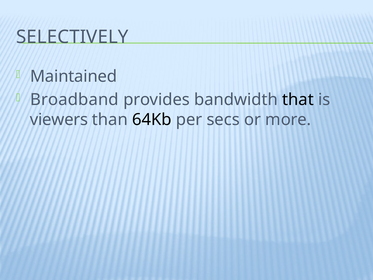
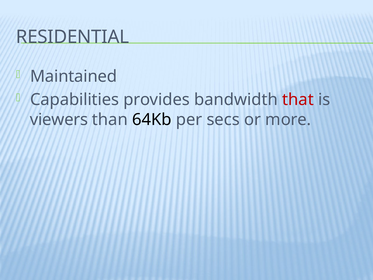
SELECTIVELY: SELECTIVELY -> RESIDENTIAL
Broadband: Broadband -> Capabilities
that colour: black -> red
